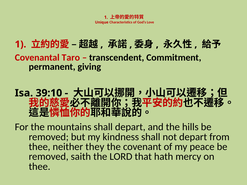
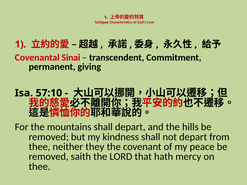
Taro: Taro -> Sinai
39:10: 39:10 -> 57:10
